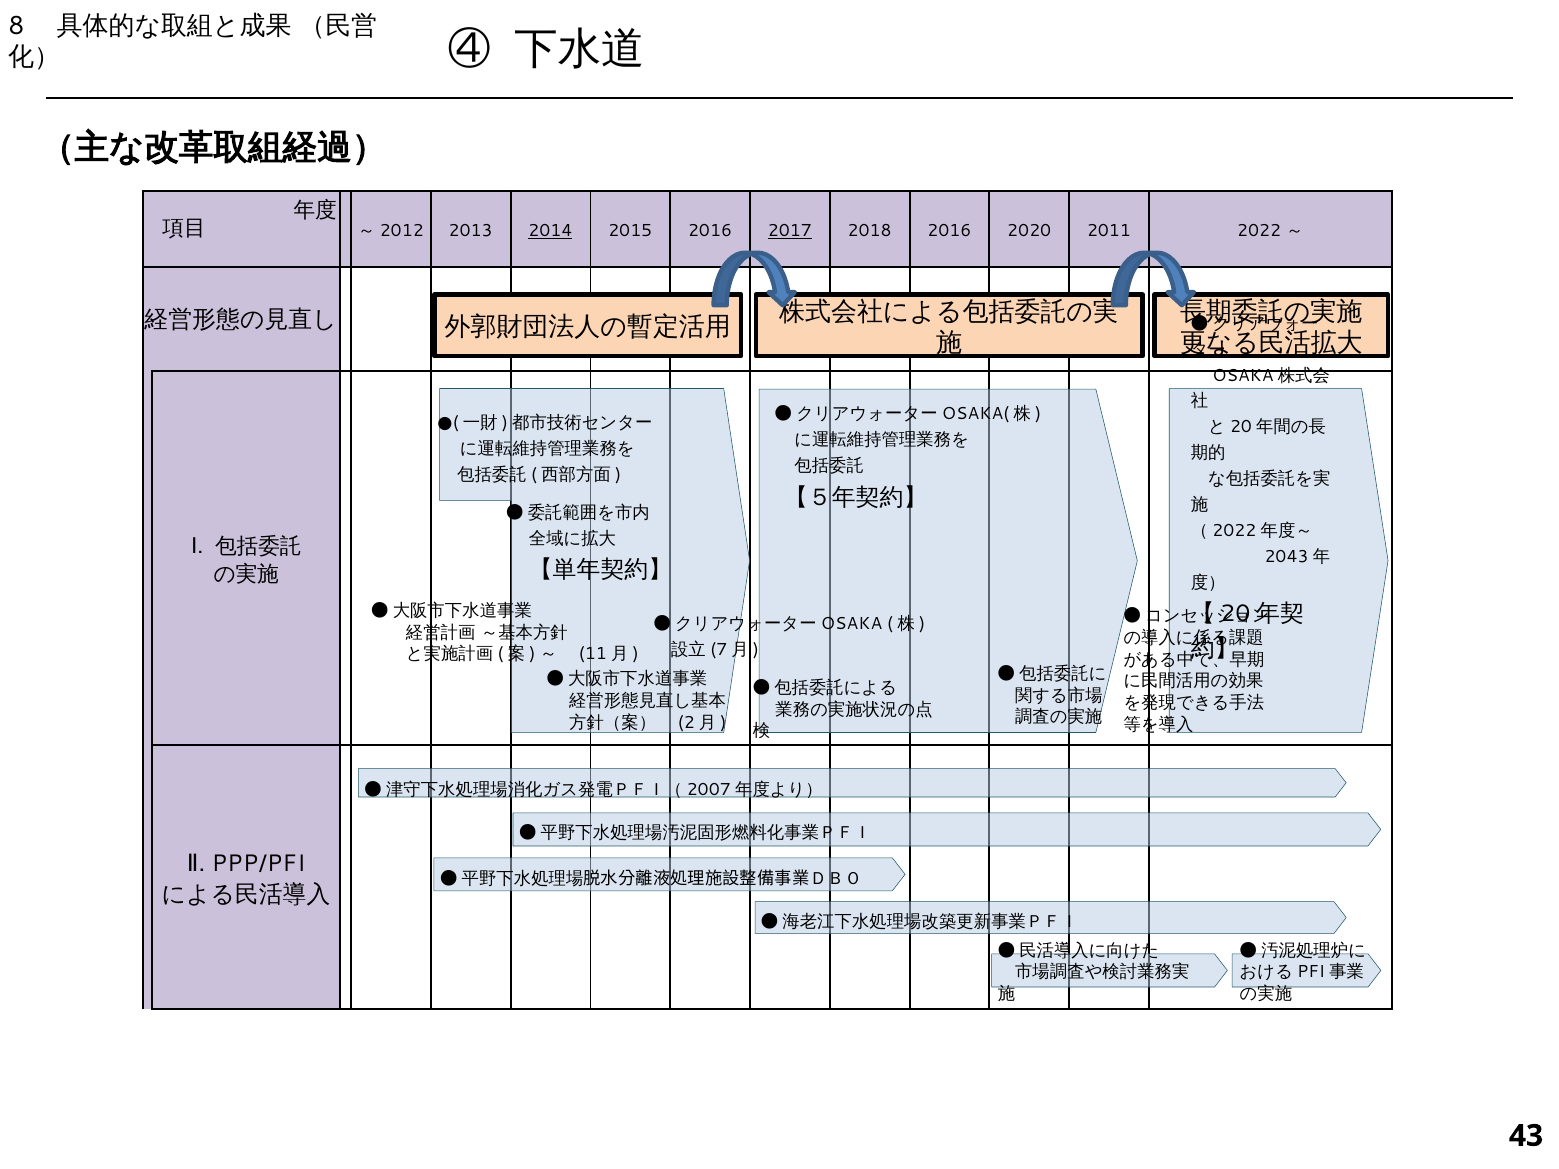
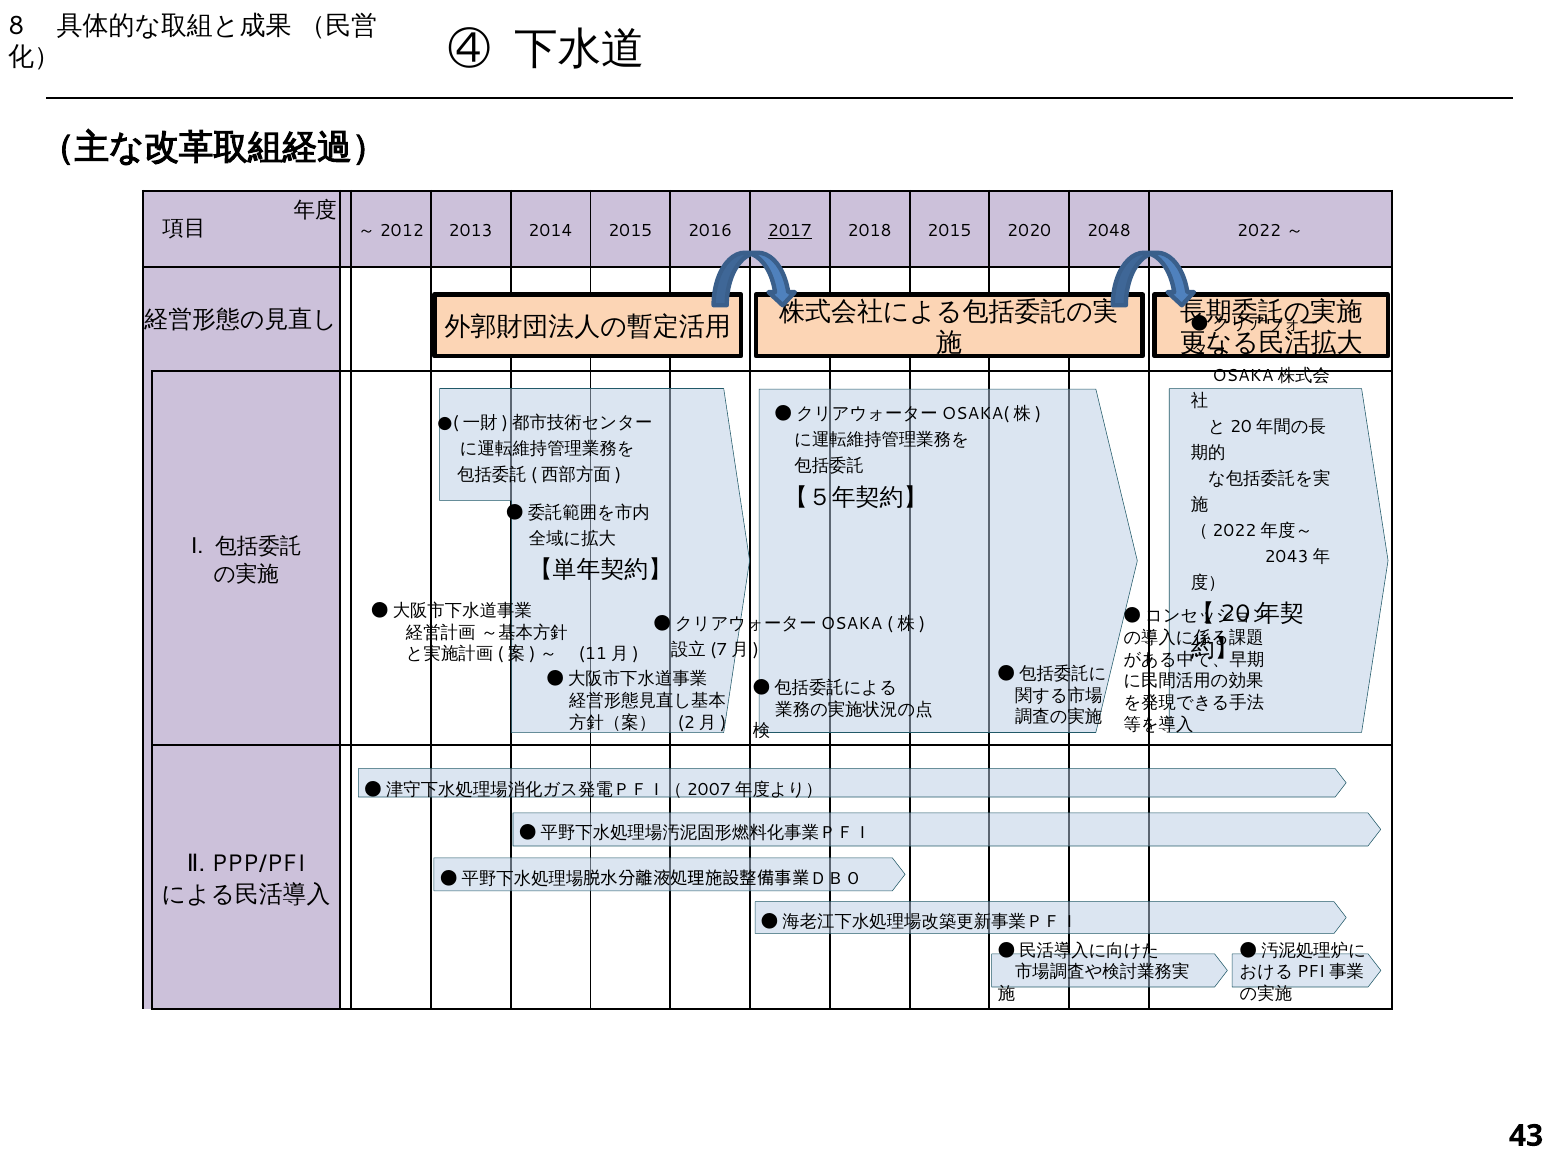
2014 underline: present -> none
2018 2016: 2016 -> 2015
2011: 2011 -> 2048
